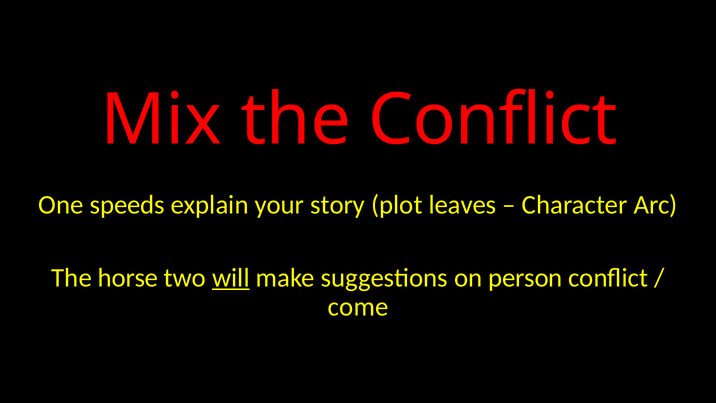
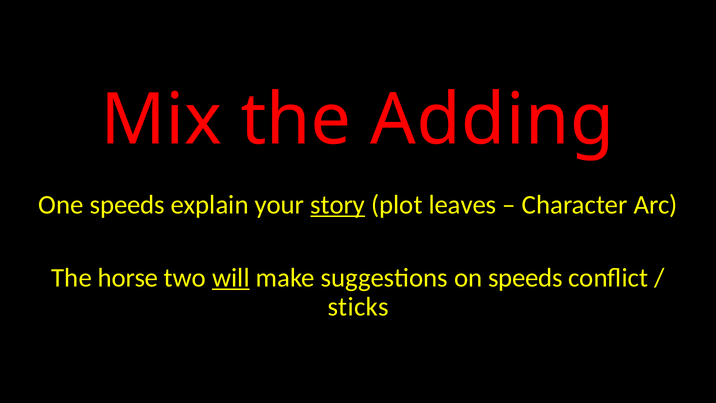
the Conflict: Conflict -> Adding
story underline: none -> present
on person: person -> speeds
come: come -> sticks
